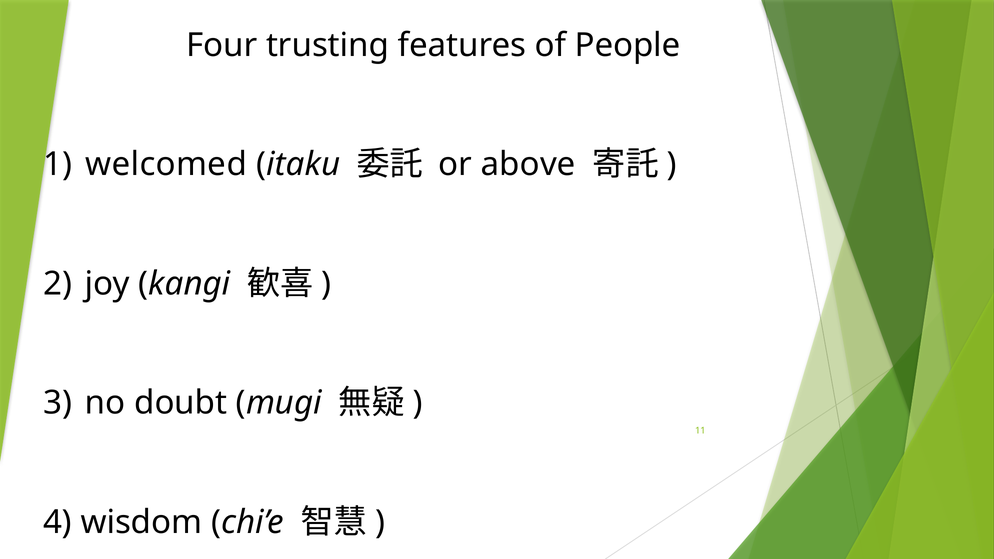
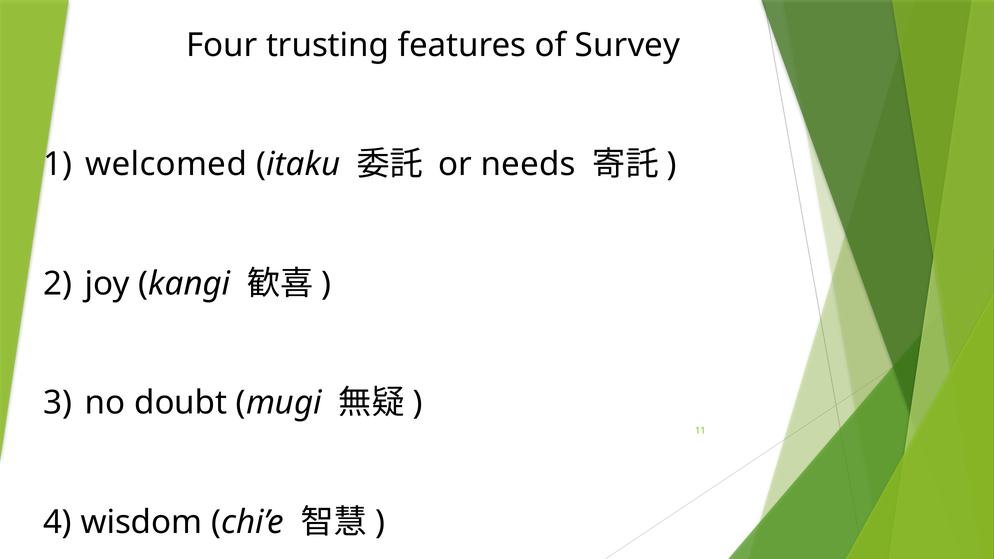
People: People -> Survey
above: above -> needs
